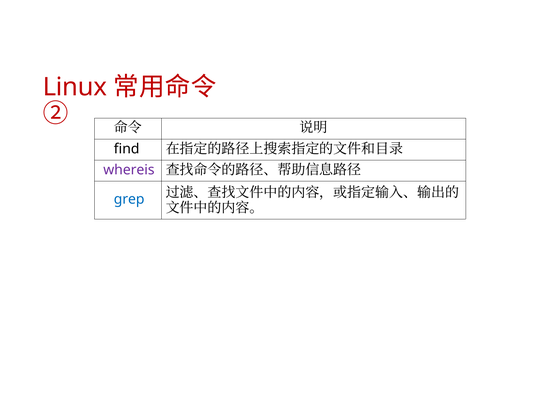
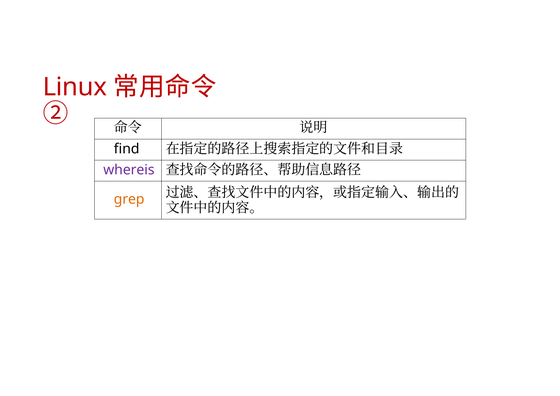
grep colour: blue -> orange
